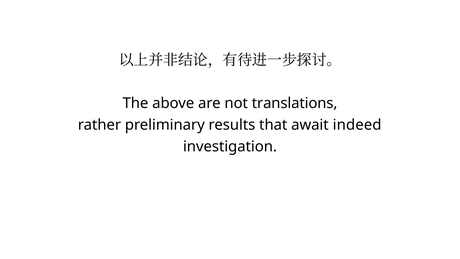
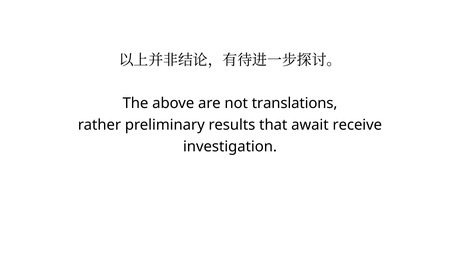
indeed: indeed -> receive
